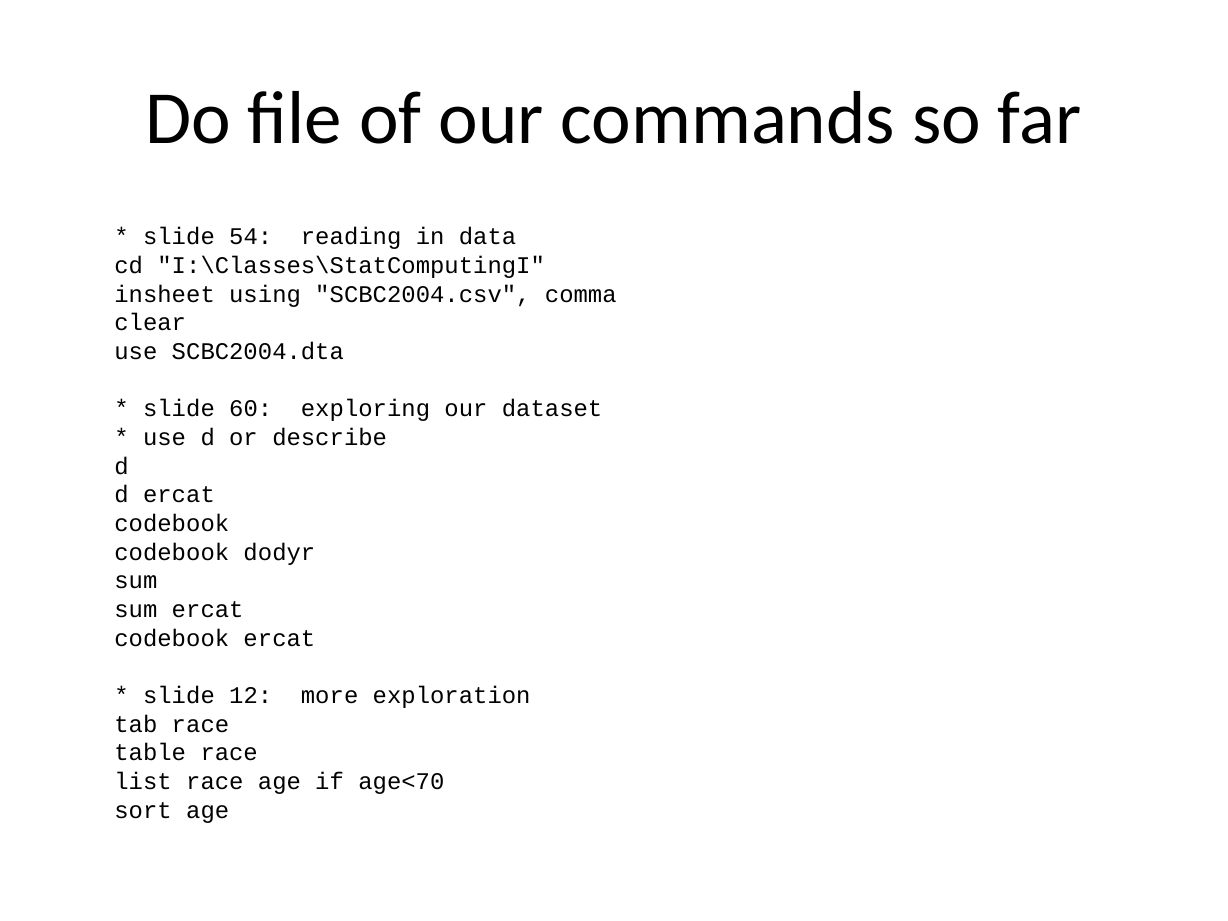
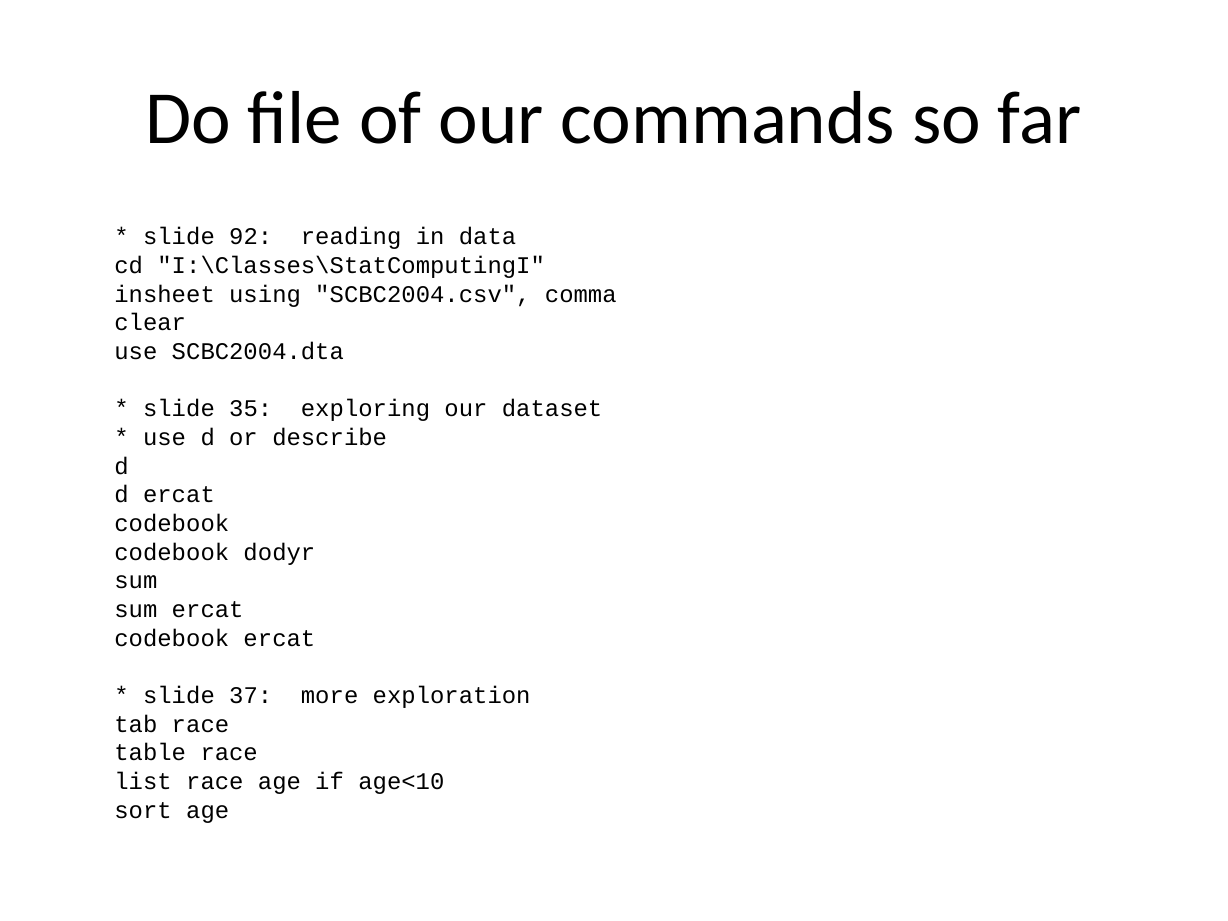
54: 54 -> 92
60: 60 -> 35
12: 12 -> 37
age<70: age<70 -> age<10
